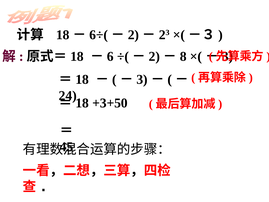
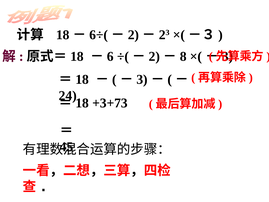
+3+50: +3+50 -> +3+73
